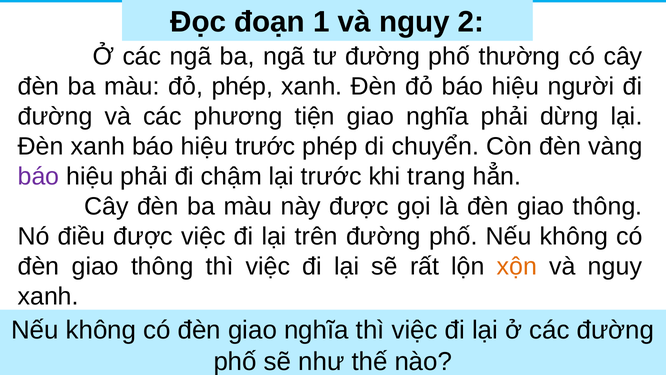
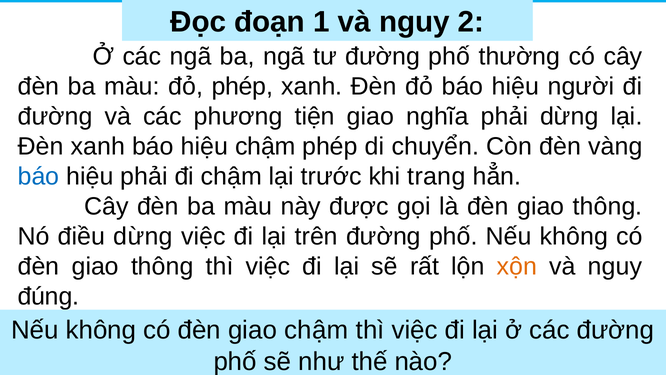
hiệu trước: trước -> chậm
báo at (39, 176) colour: purple -> blue
điều được: được -> dừng
xanh at (48, 296): xanh -> đúng
đèn giao nghĩa: nghĩa -> chậm
